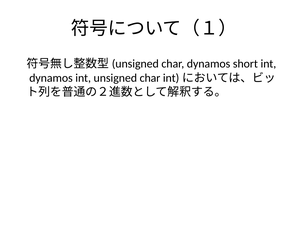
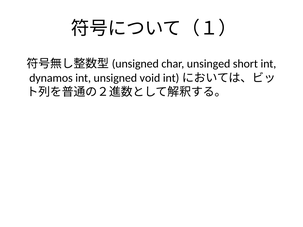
char dynamos: dynamos -> unsinged
unsigned char: char -> void
